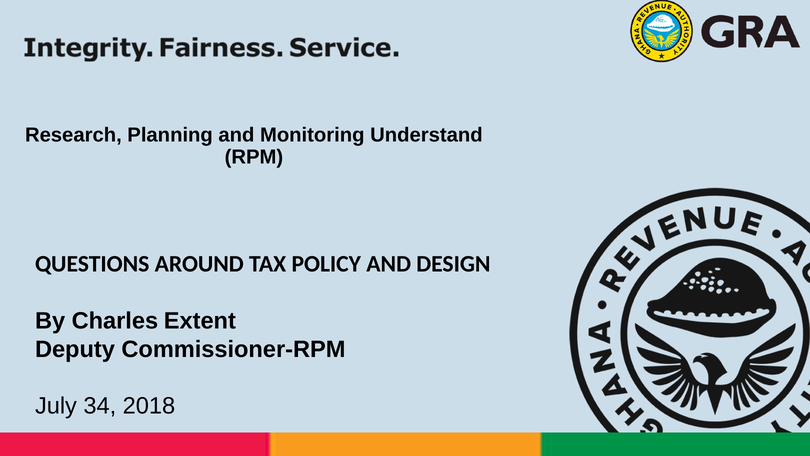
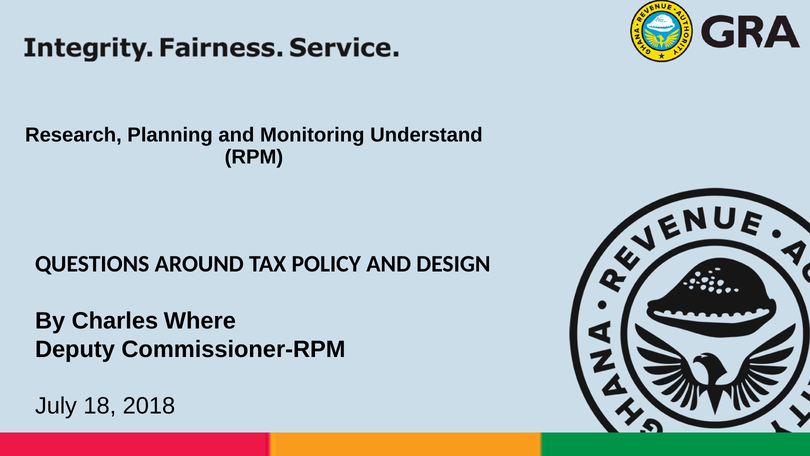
Extent: Extent -> Where
34: 34 -> 18
